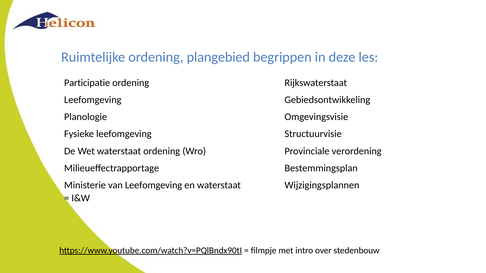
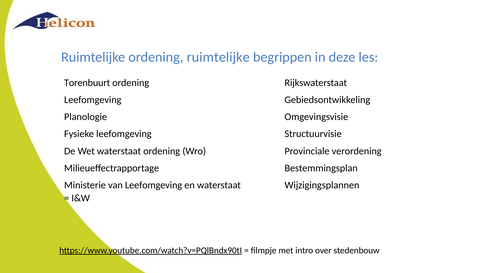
ordening plangebied: plangebied -> ruimtelijke
Participatie: Participatie -> Torenbuurt
